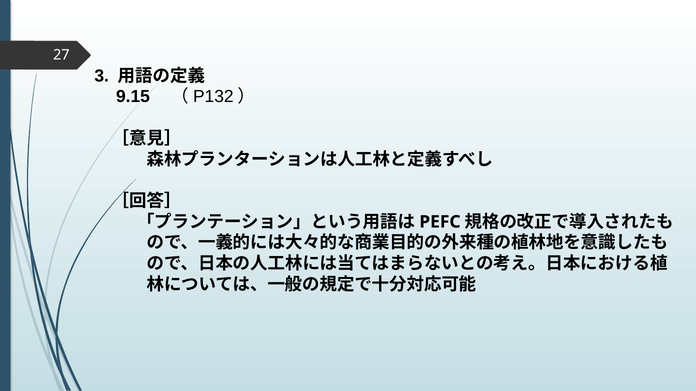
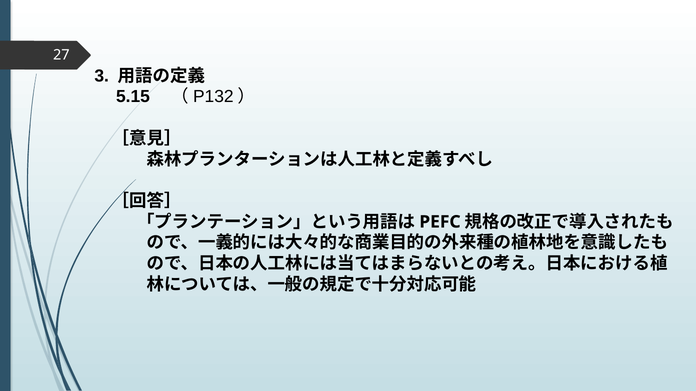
9.15: 9.15 -> 5.15
